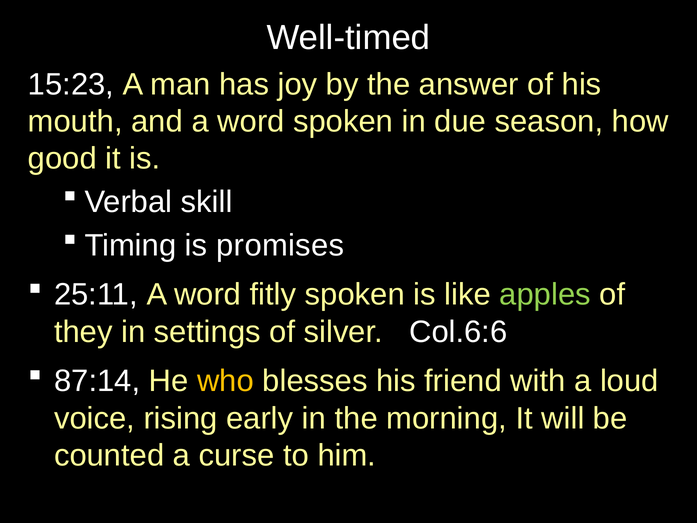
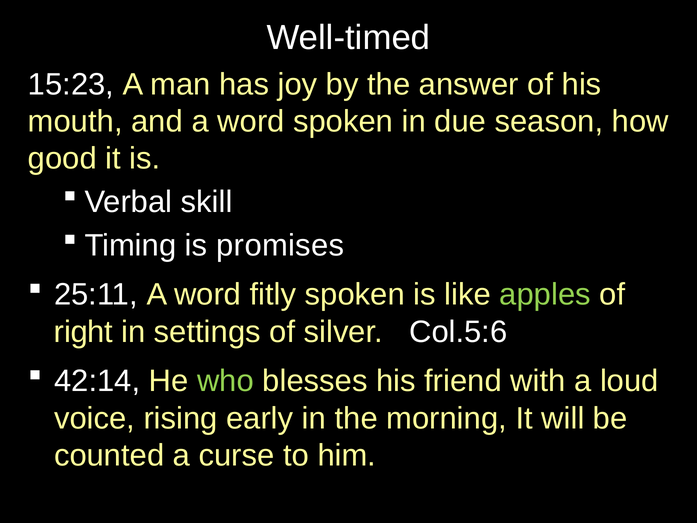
they: they -> right
Col.6:6: Col.6:6 -> Col.5:6
87:14: 87:14 -> 42:14
who colour: yellow -> light green
